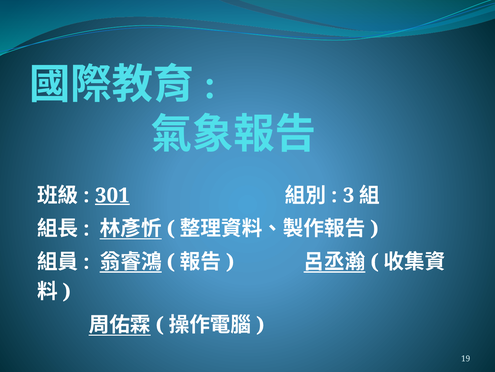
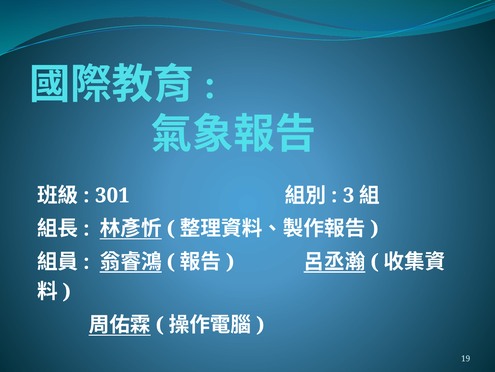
301 underline: present -> none
